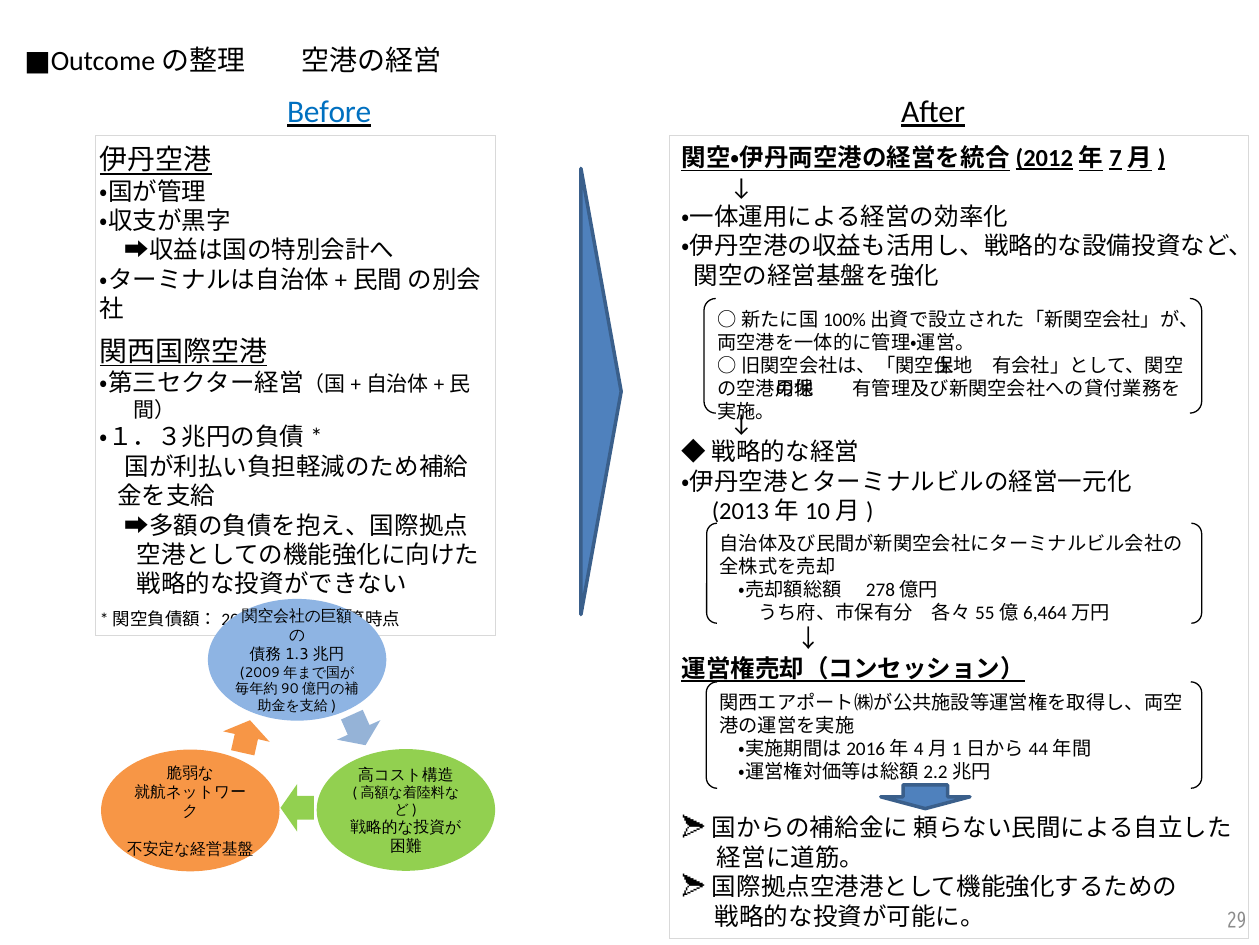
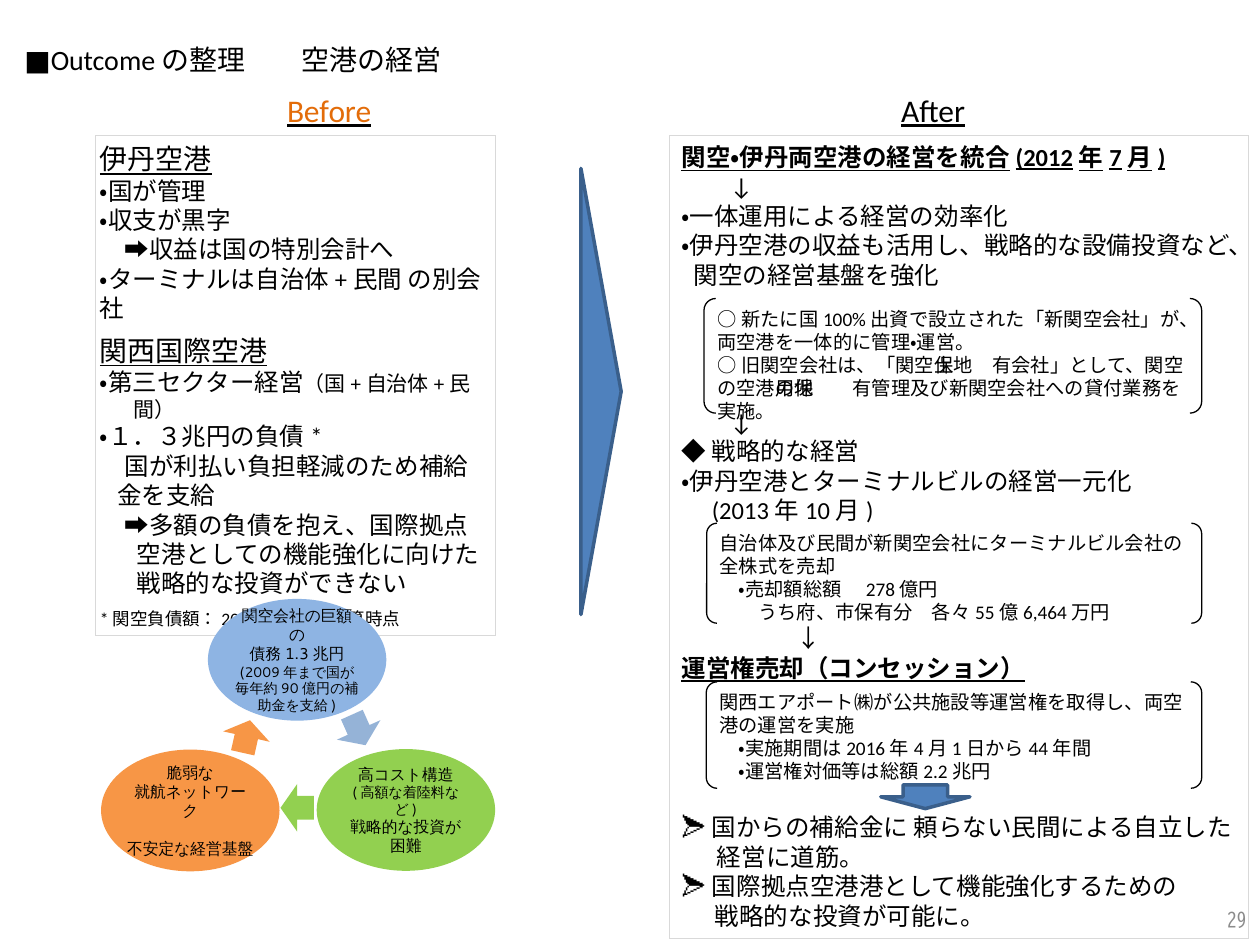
Before colour: blue -> orange
